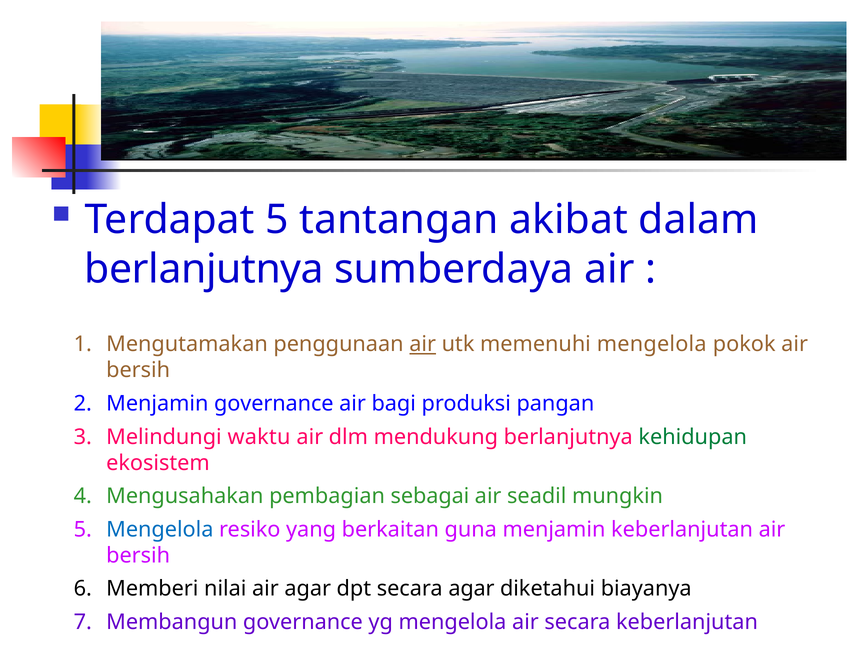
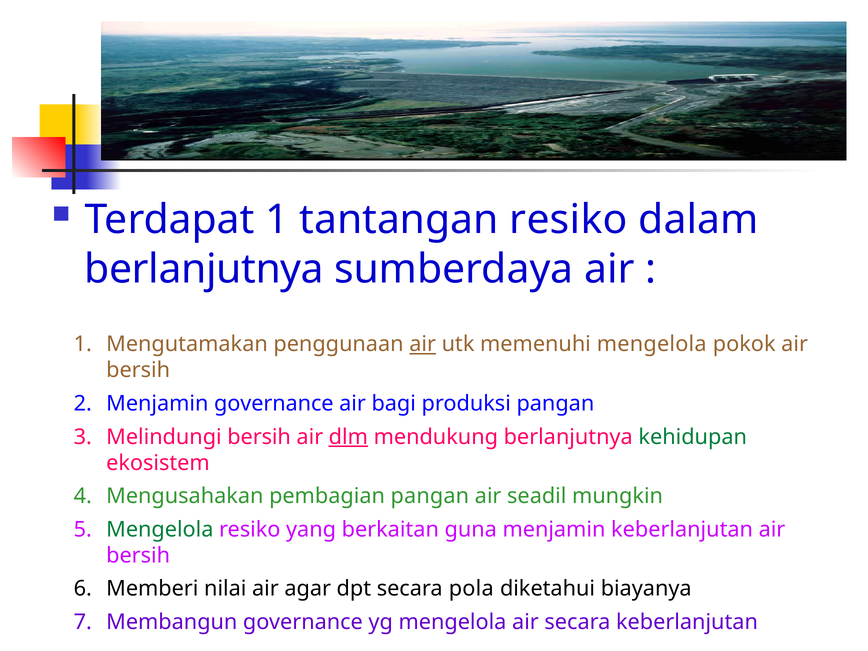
Terdapat 5: 5 -> 1
tantangan akibat: akibat -> resiko
Melindungi waktu: waktu -> bersih
dlm underline: none -> present
pembagian sebagai: sebagai -> pangan
Mengelola at (160, 529) colour: blue -> green
secara agar: agar -> pola
